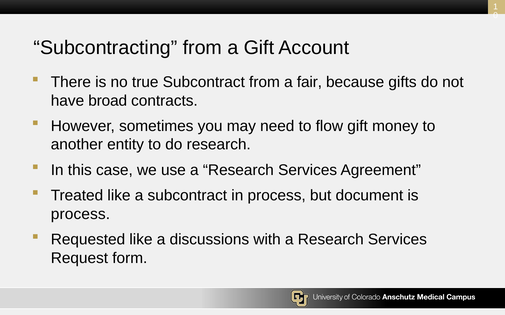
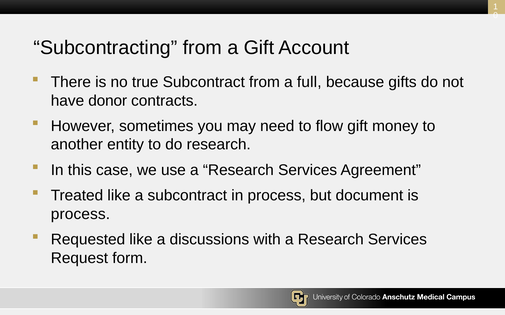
fair: fair -> full
broad: broad -> donor
